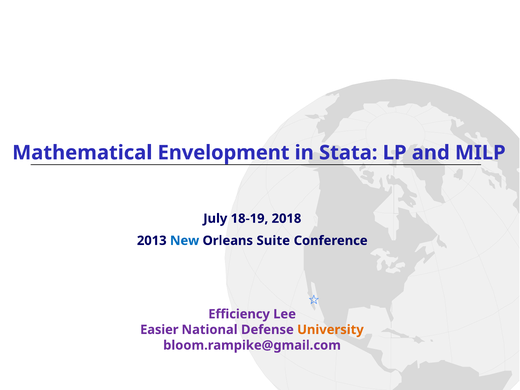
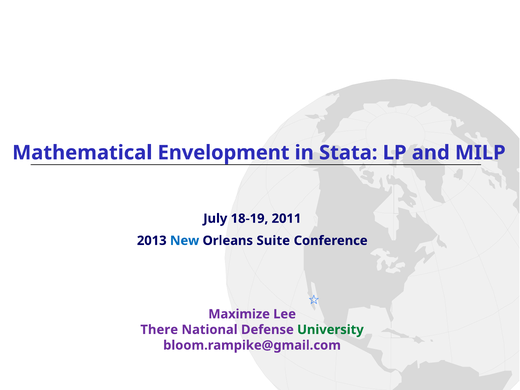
2018: 2018 -> 2011
Efficiency: Efficiency -> Maximize
Easier: Easier -> There
University colour: orange -> green
